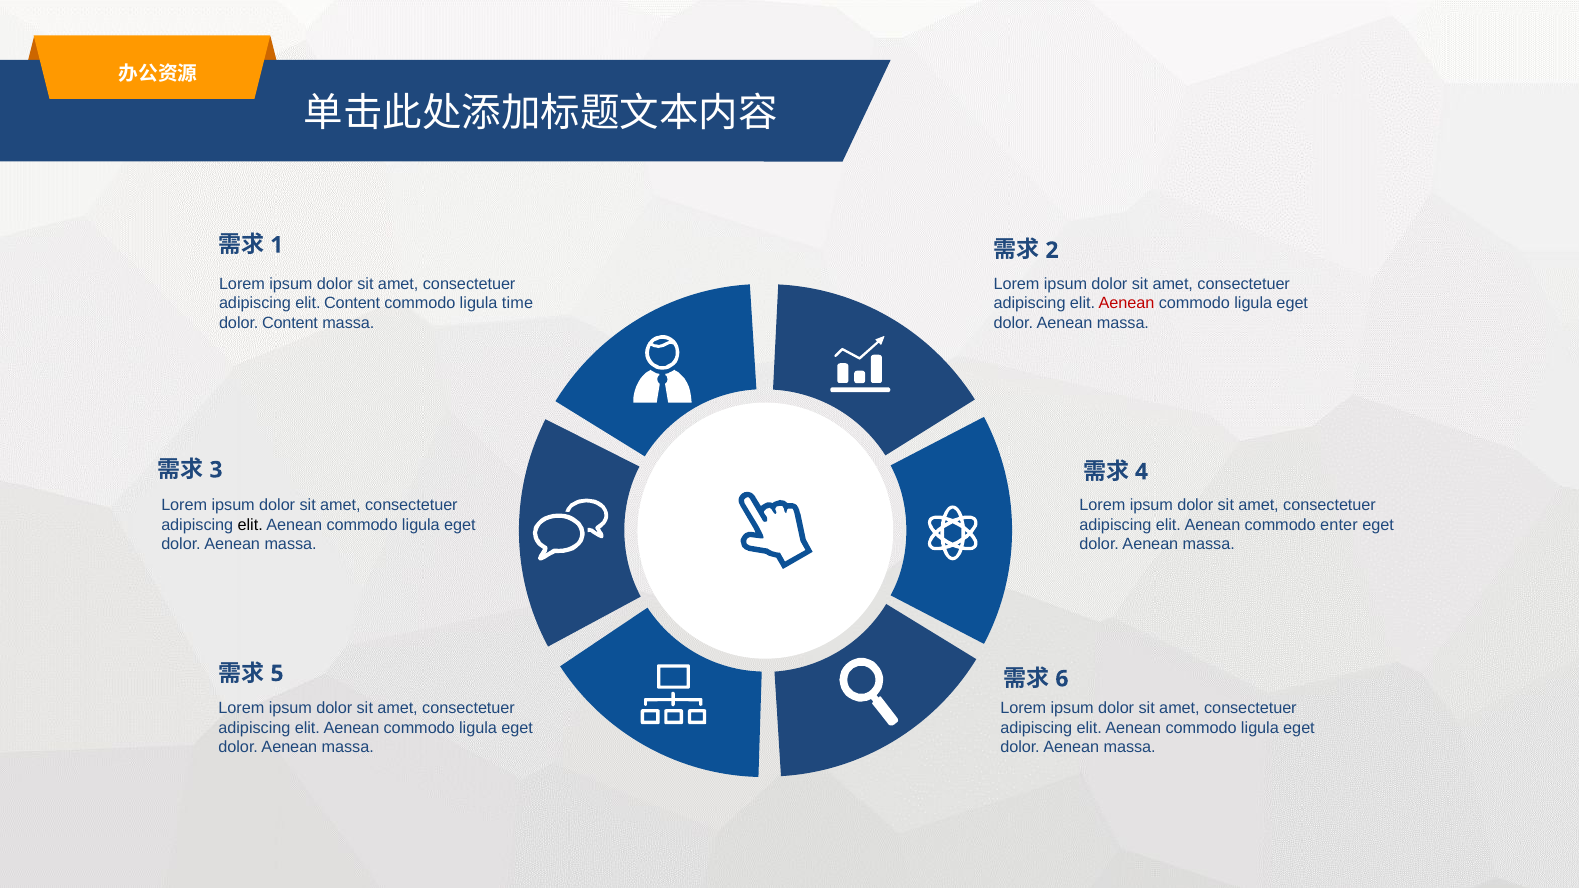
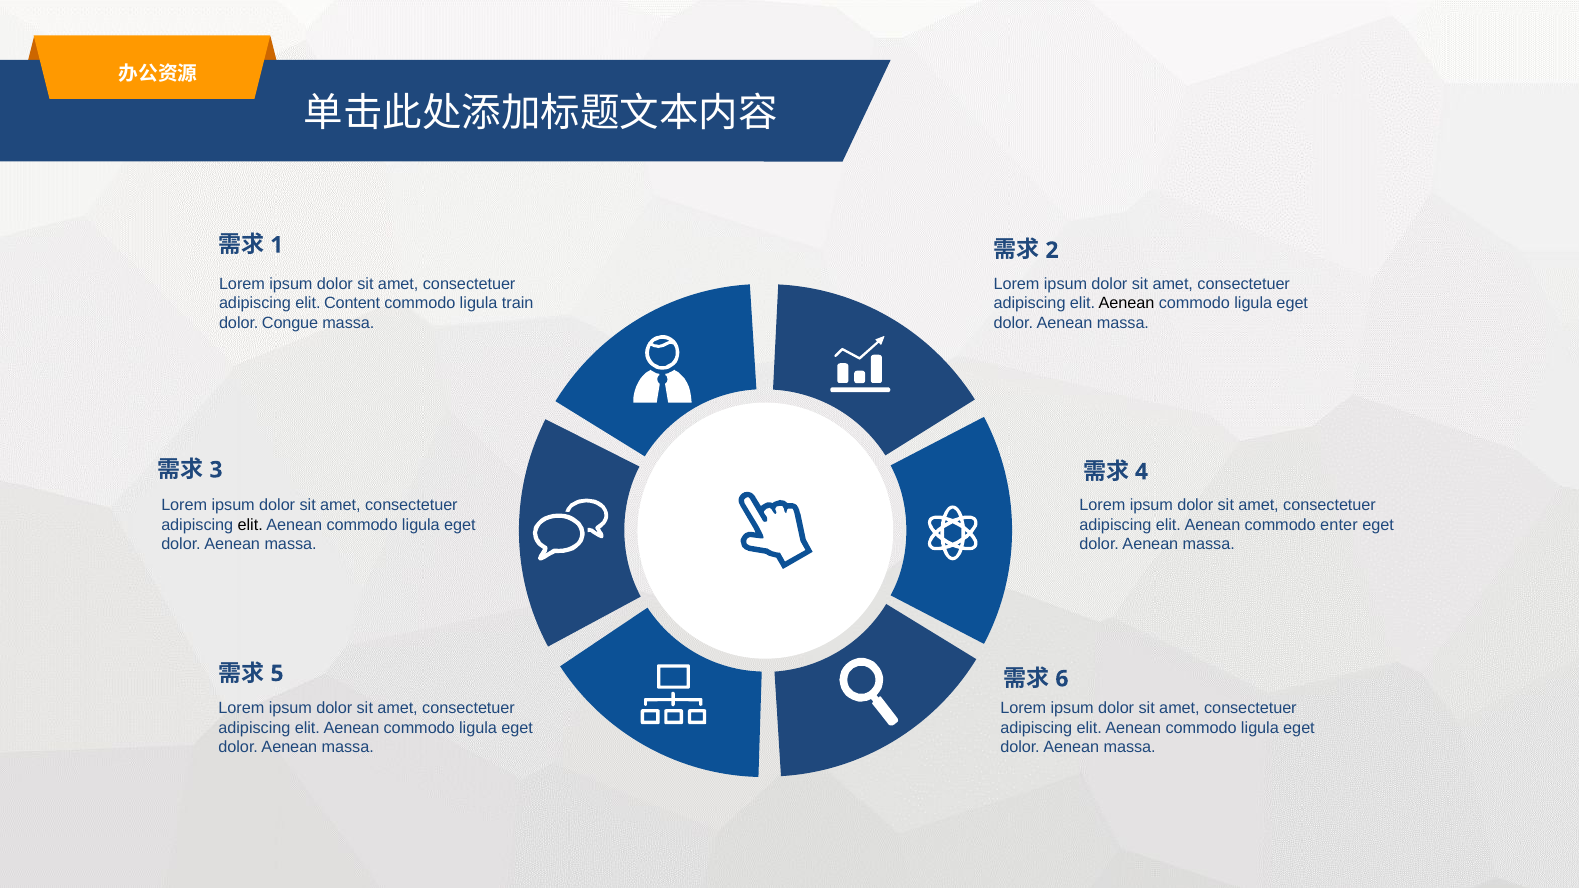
time: time -> train
Aenean at (1127, 303) colour: red -> black
dolor Content: Content -> Congue
